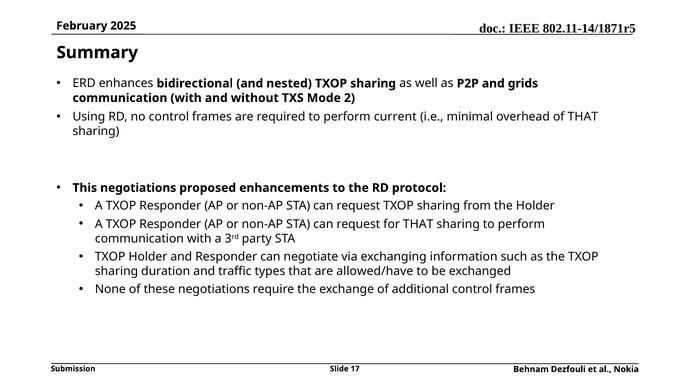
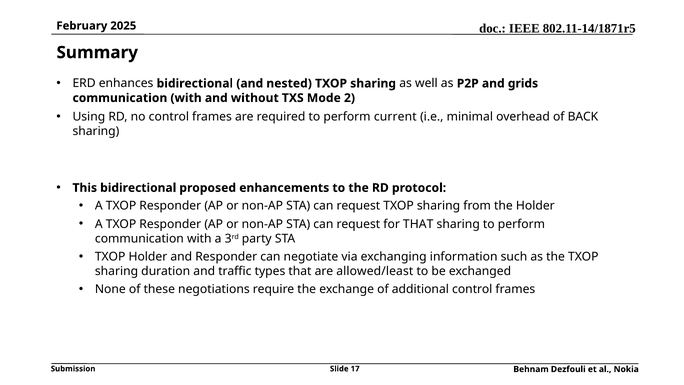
of THAT: THAT -> BACK
This negotiations: negotiations -> bidirectional
allowed/have: allowed/have -> allowed/least
